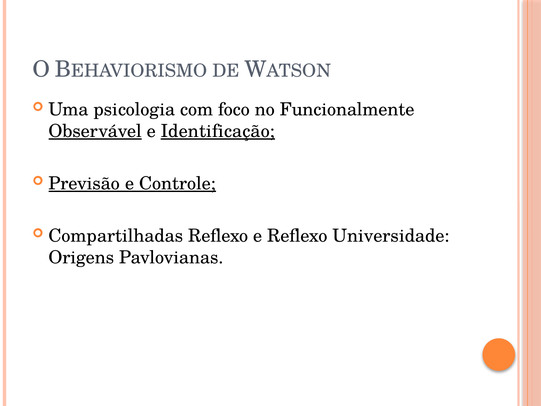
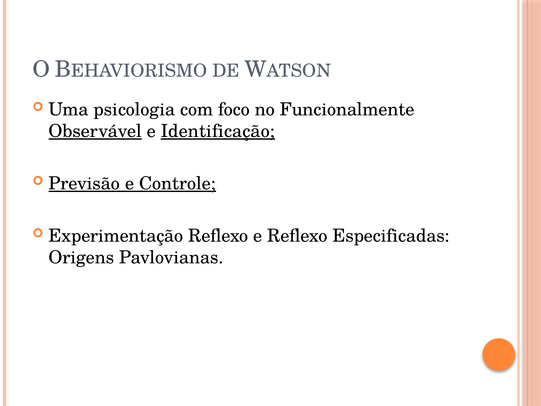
Compartilhadas: Compartilhadas -> Experimentação
Universidade: Universidade -> Especificadas
